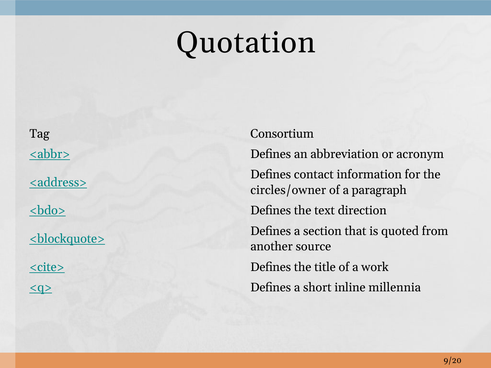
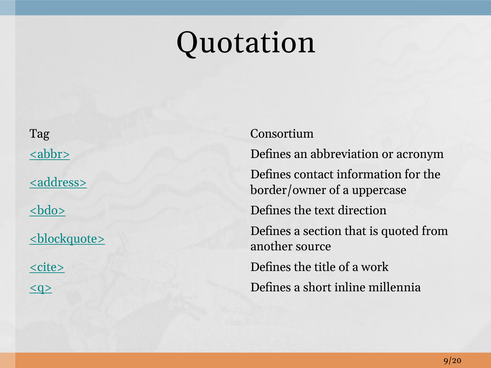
circles/owner: circles/owner -> border/owner
paragraph: paragraph -> uppercase
